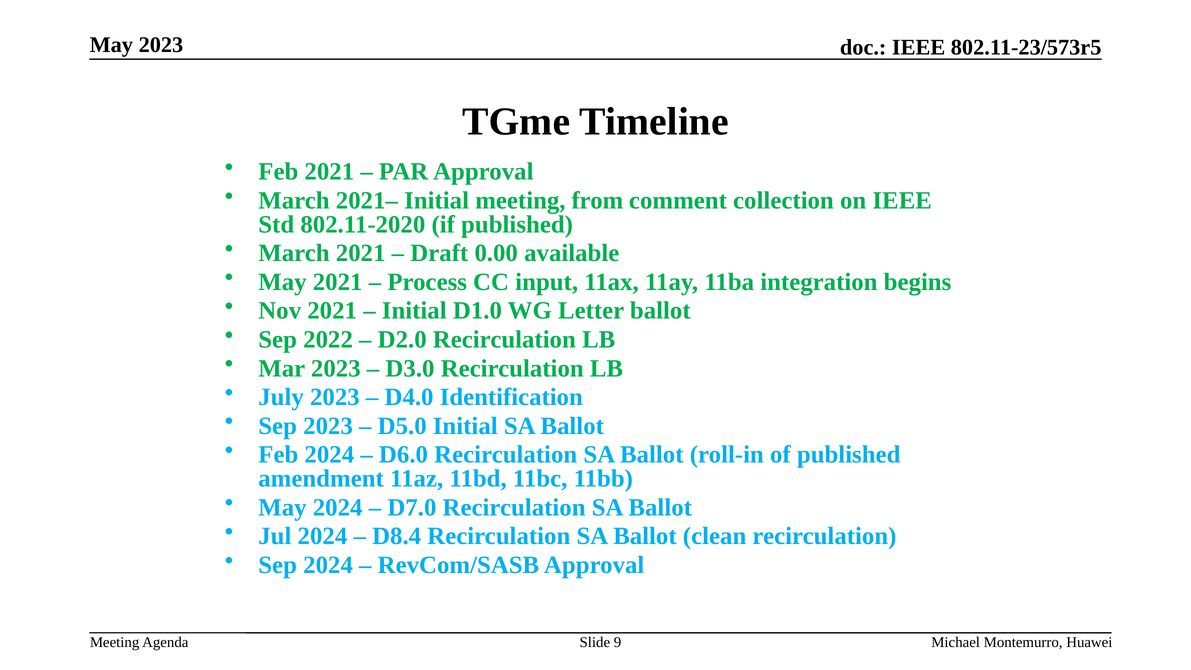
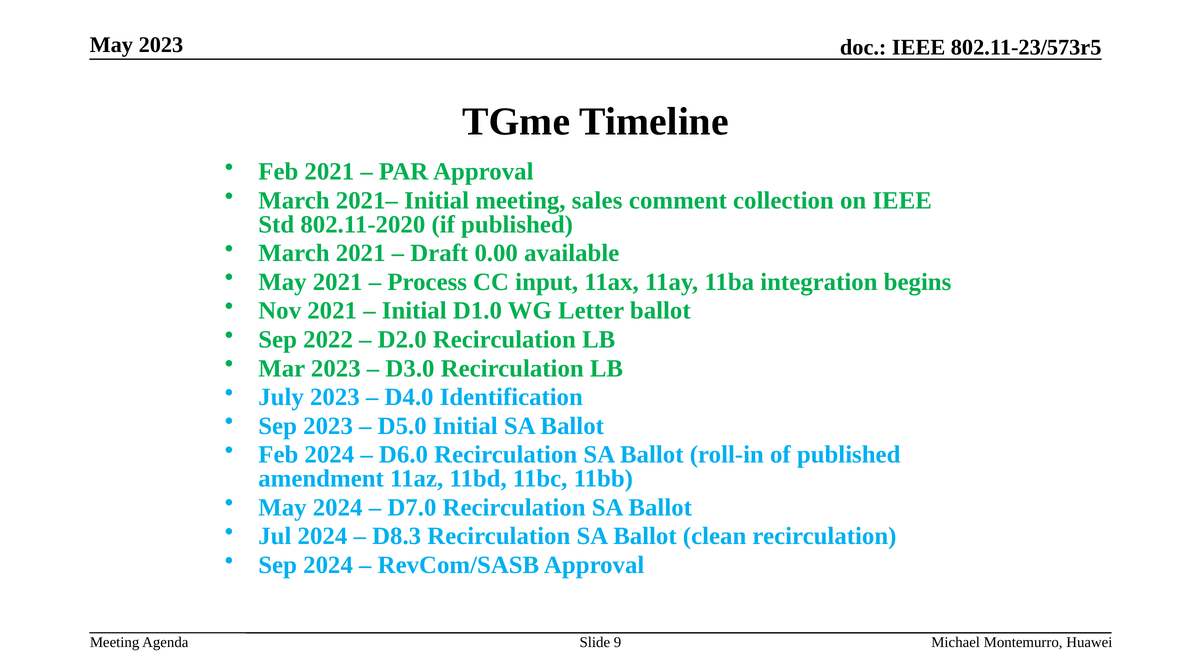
from: from -> sales
D8.4: D8.4 -> D8.3
